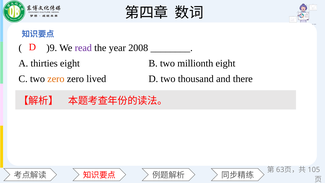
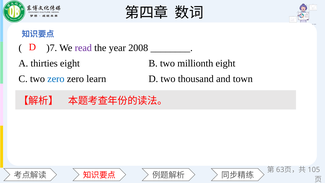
)9: )9 -> )7
zero at (56, 79) colour: orange -> blue
lived: lived -> learn
there: there -> town
